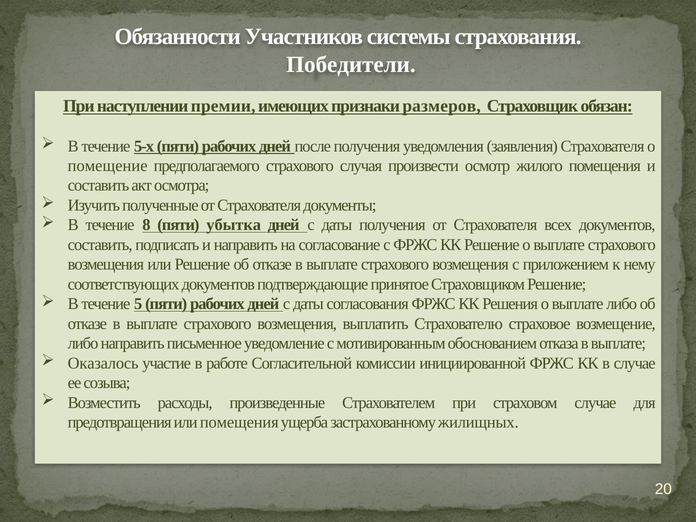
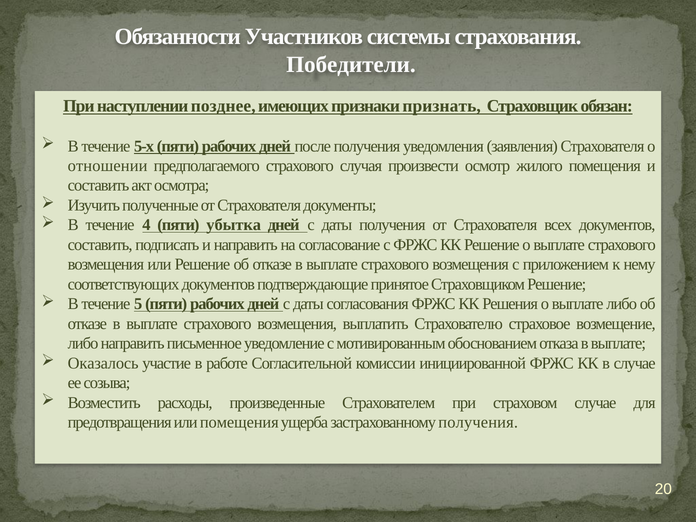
премии: премии -> позднее
размеров: размеров -> признать
помещение: помещение -> отношении
8: 8 -> 4
застрахованному жилищных: жилищных -> получения
